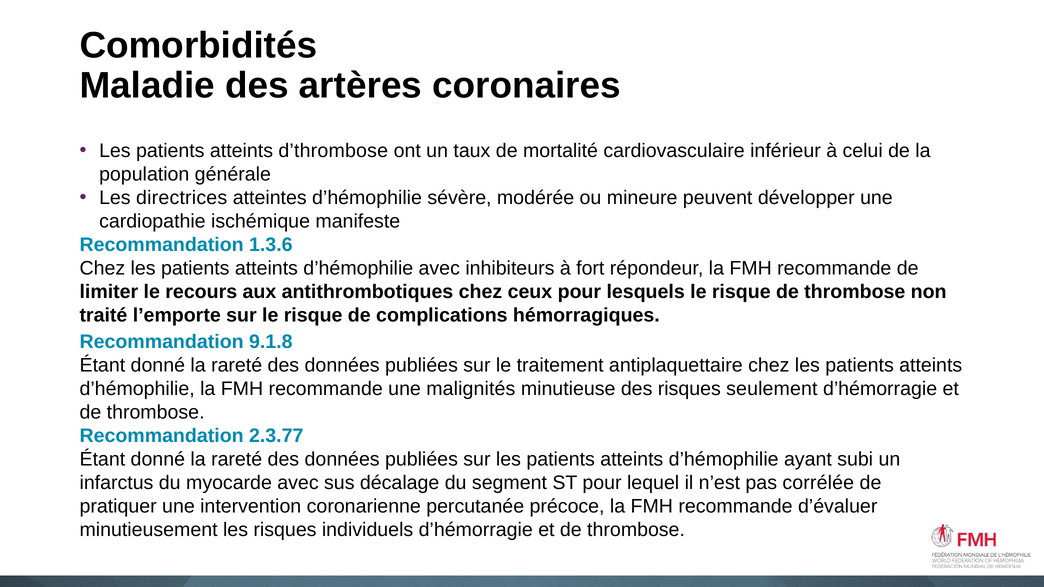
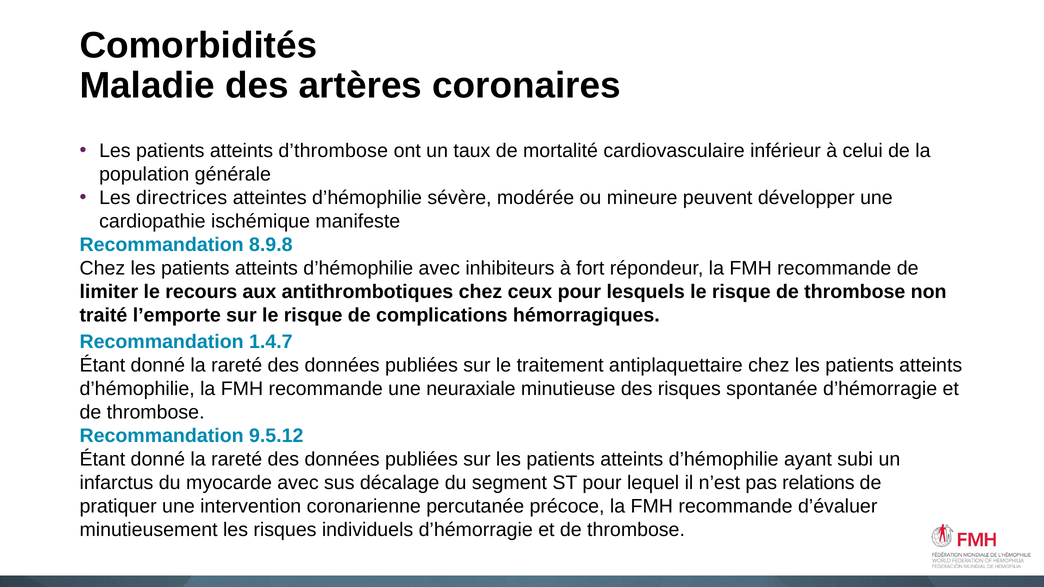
1.3.6: 1.3.6 -> 8.9.8
9.1.8: 9.1.8 -> 1.4.7
malignités: malignités -> neuraxiale
seulement: seulement -> spontanée
2.3.77: 2.3.77 -> 9.5.12
corrélée: corrélée -> relations
